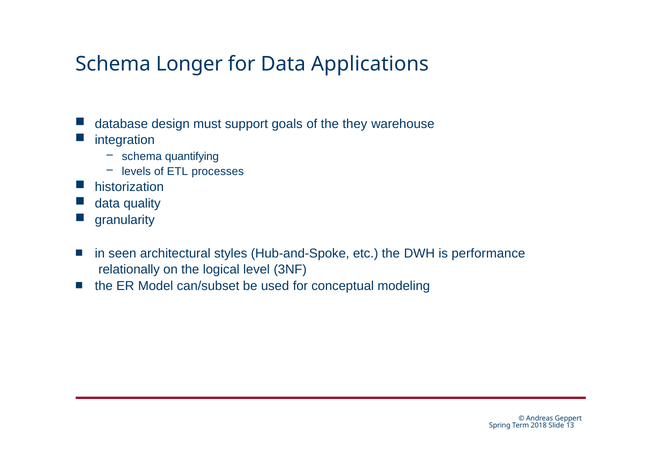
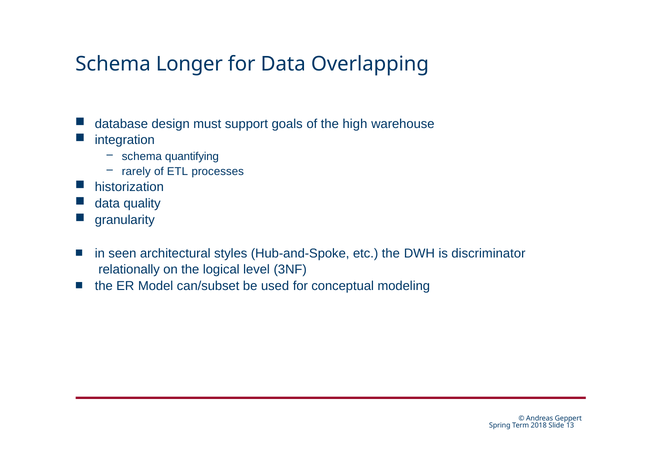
Applications: Applications -> Overlapping
they: they -> high
levels: levels -> rarely
performance: performance -> discriminator
